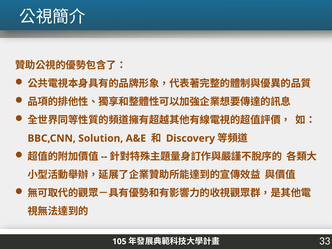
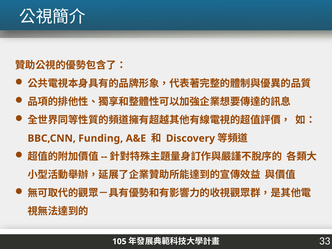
Solution: Solution -> Funding
